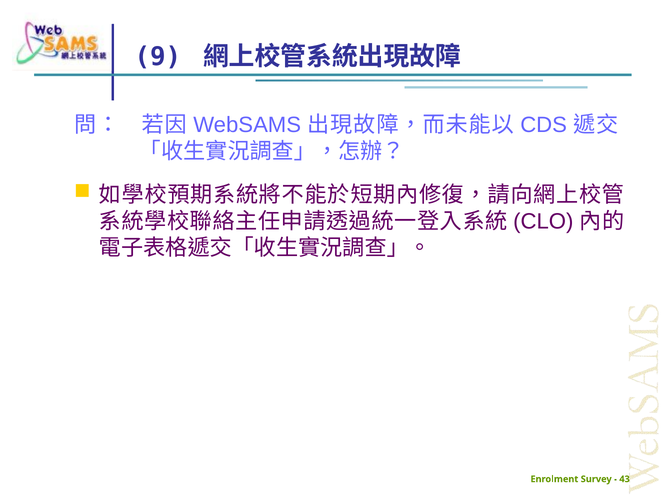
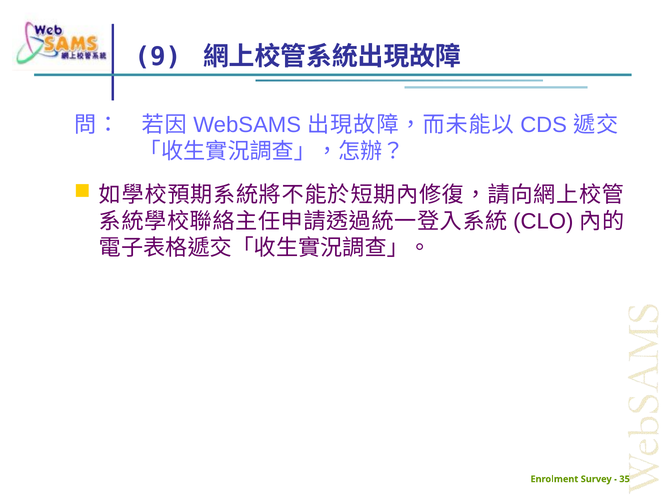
43: 43 -> 35
